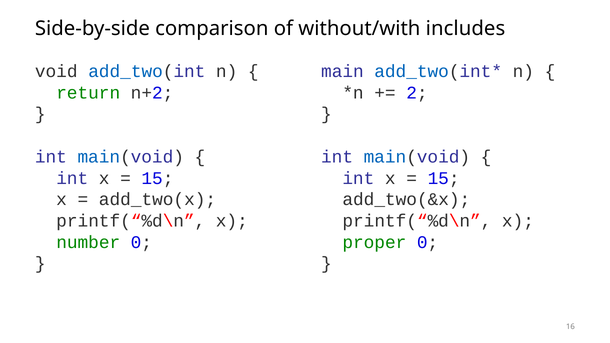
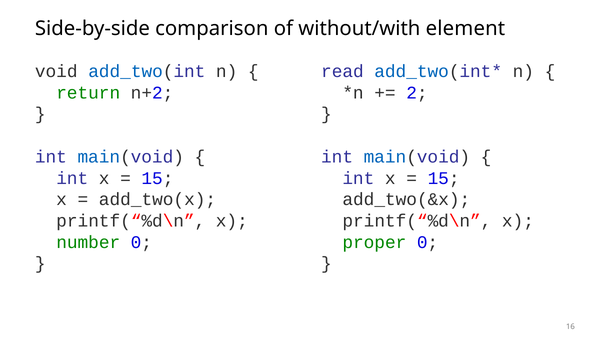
includes: includes -> element
main: main -> read
